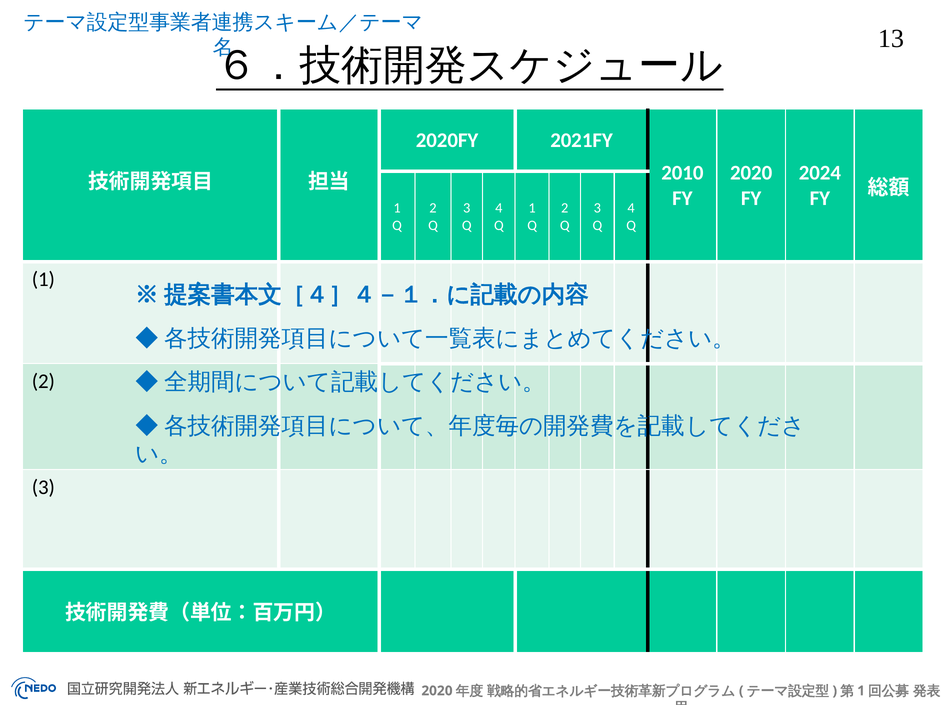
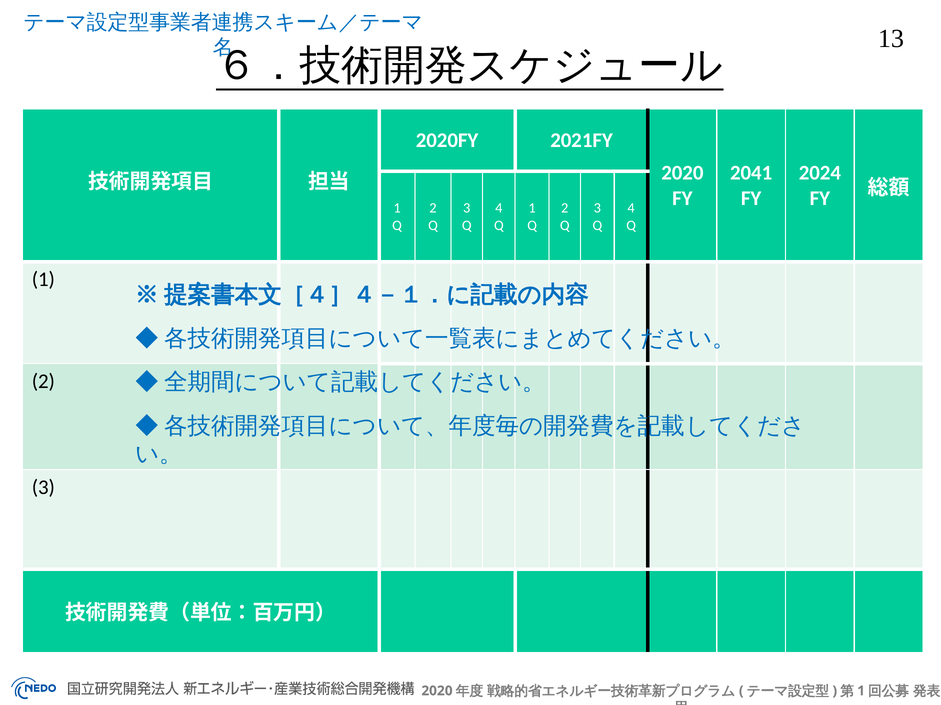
2010 at (682, 173): 2010 -> 2020
2020 at (751, 173): 2020 -> 2041
